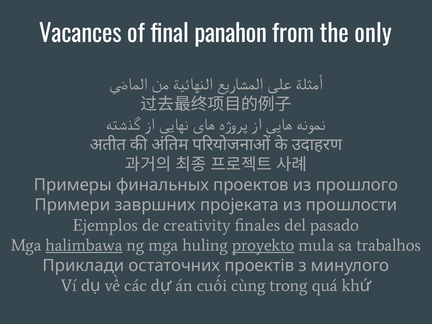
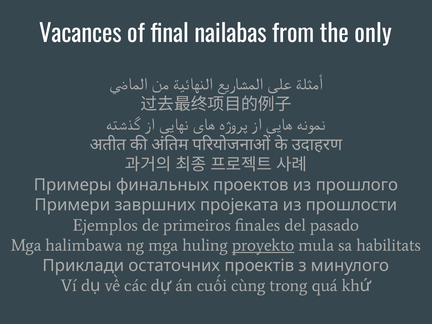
panahon: panahon -> nailabas
creativity: creativity -> primeiros
halimbawa underline: present -> none
trabalhos: trabalhos -> habilitats
